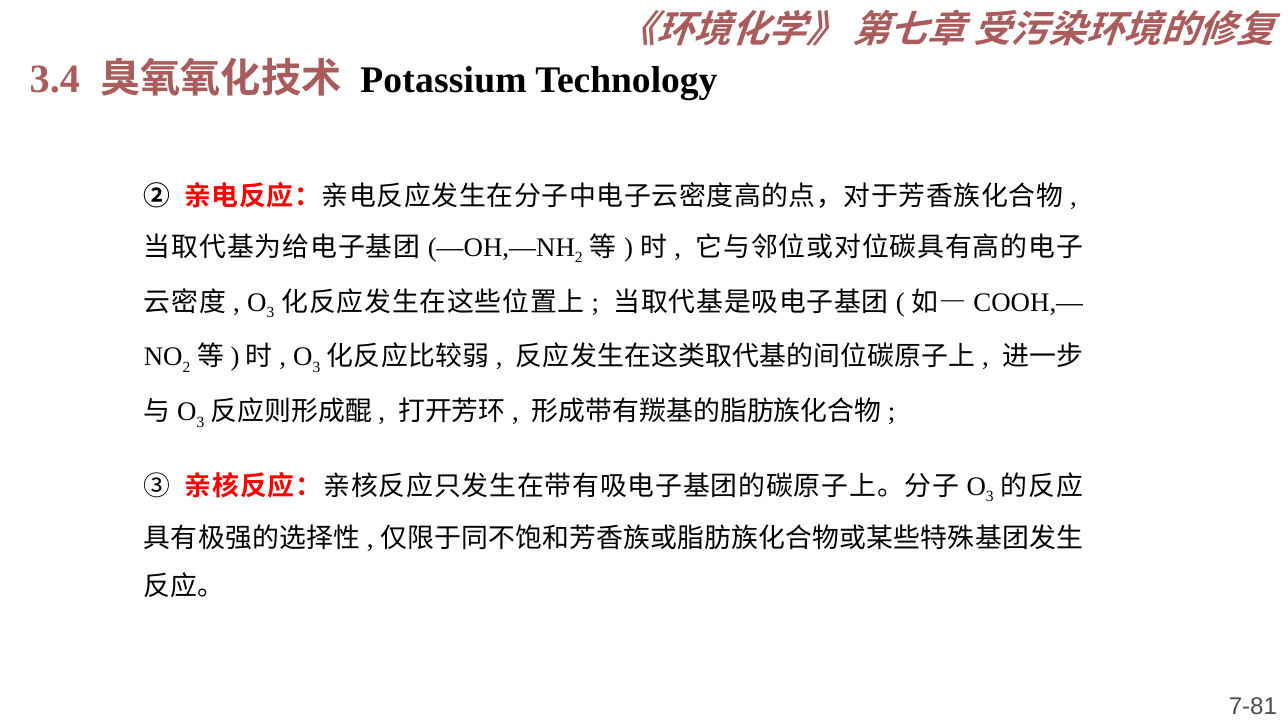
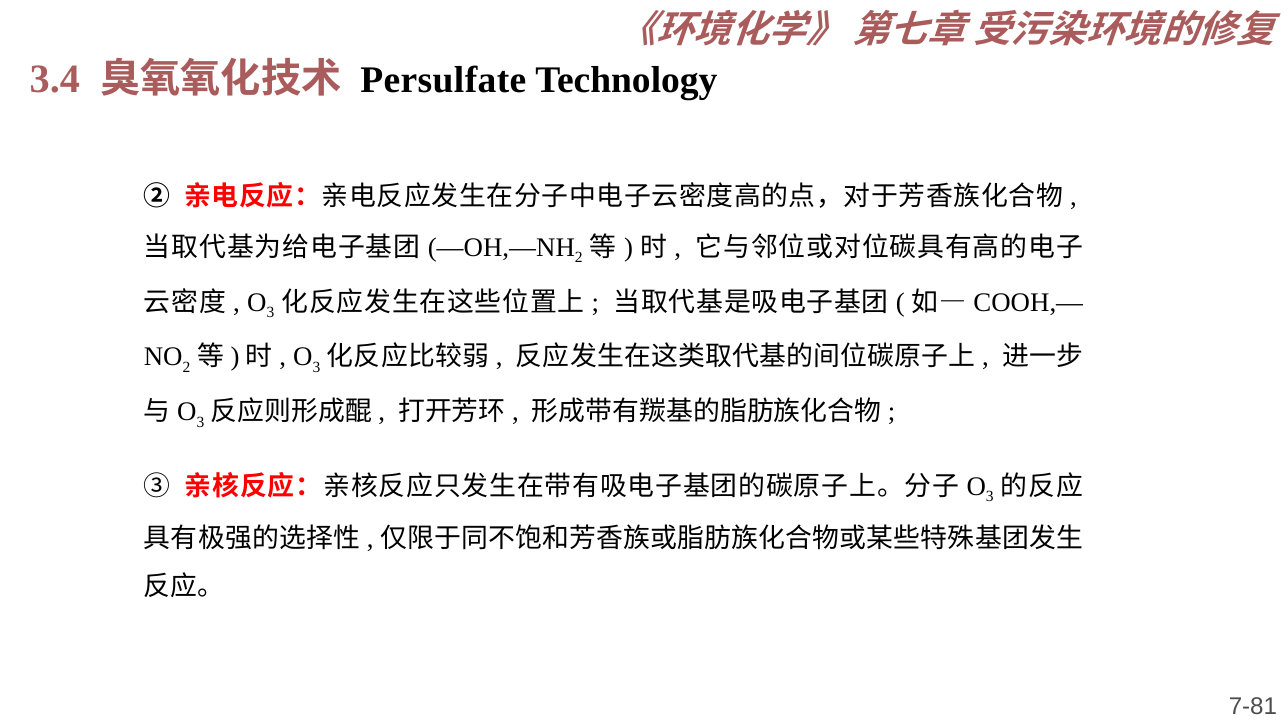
Potassium: Potassium -> Persulfate
